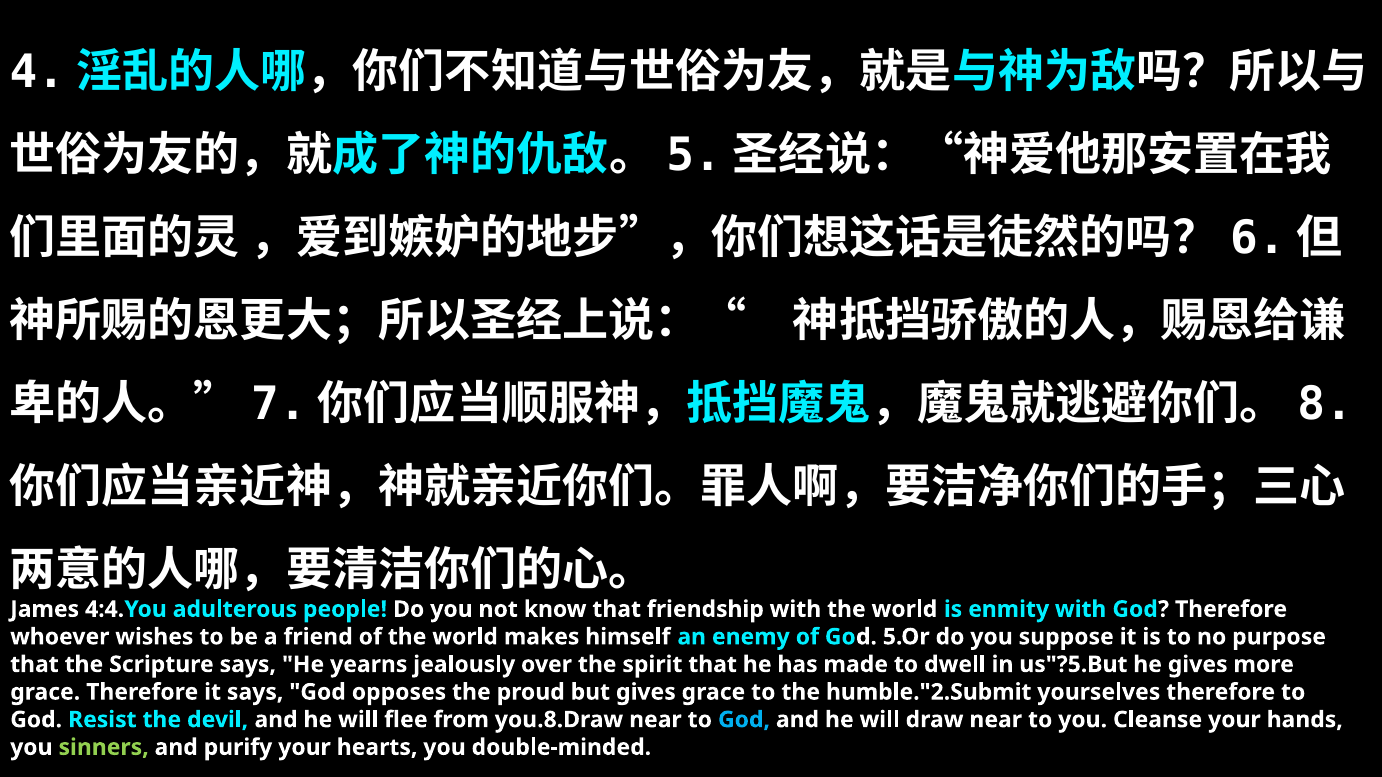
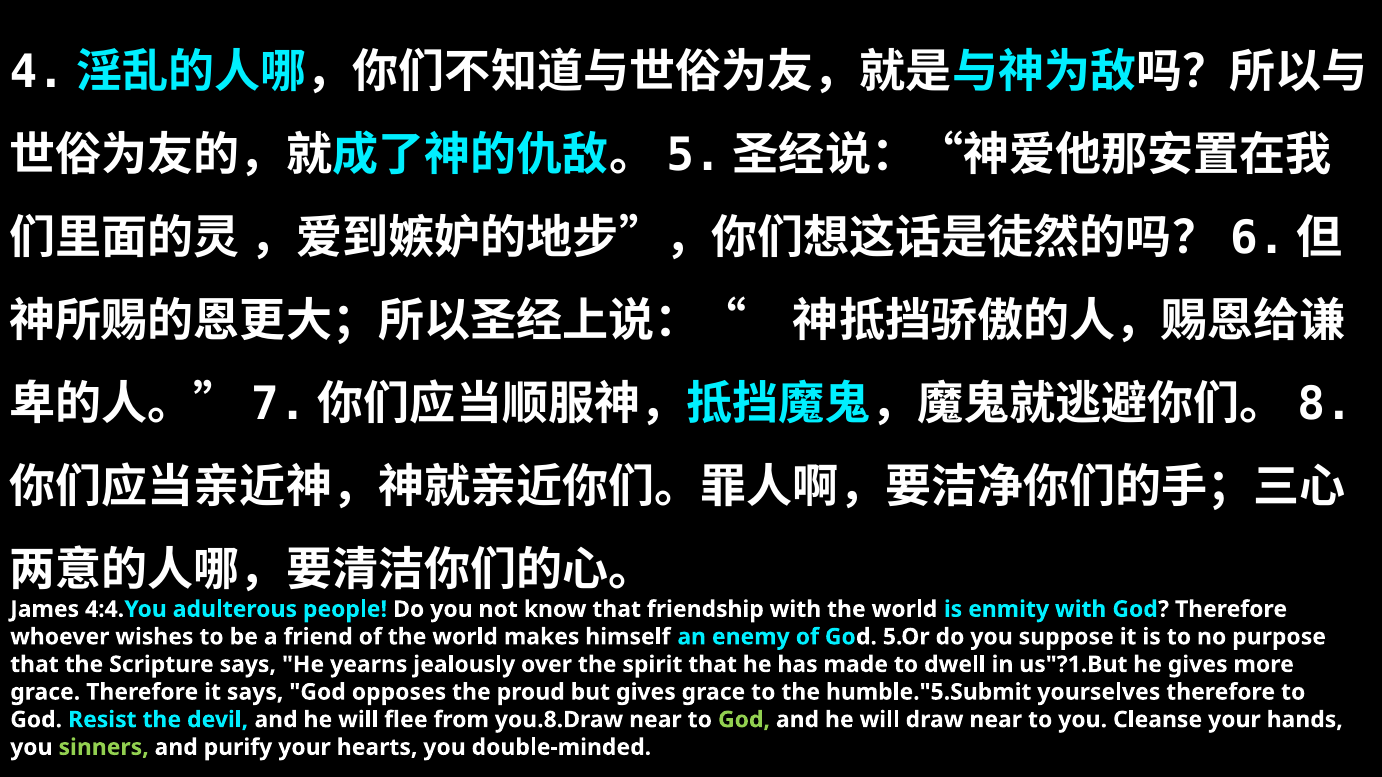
us"?5.But: us"?5.But -> us"?1.But
humble."2.Submit: humble."2.Submit -> humble."5.Submit
God at (744, 720) colour: light blue -> light green
